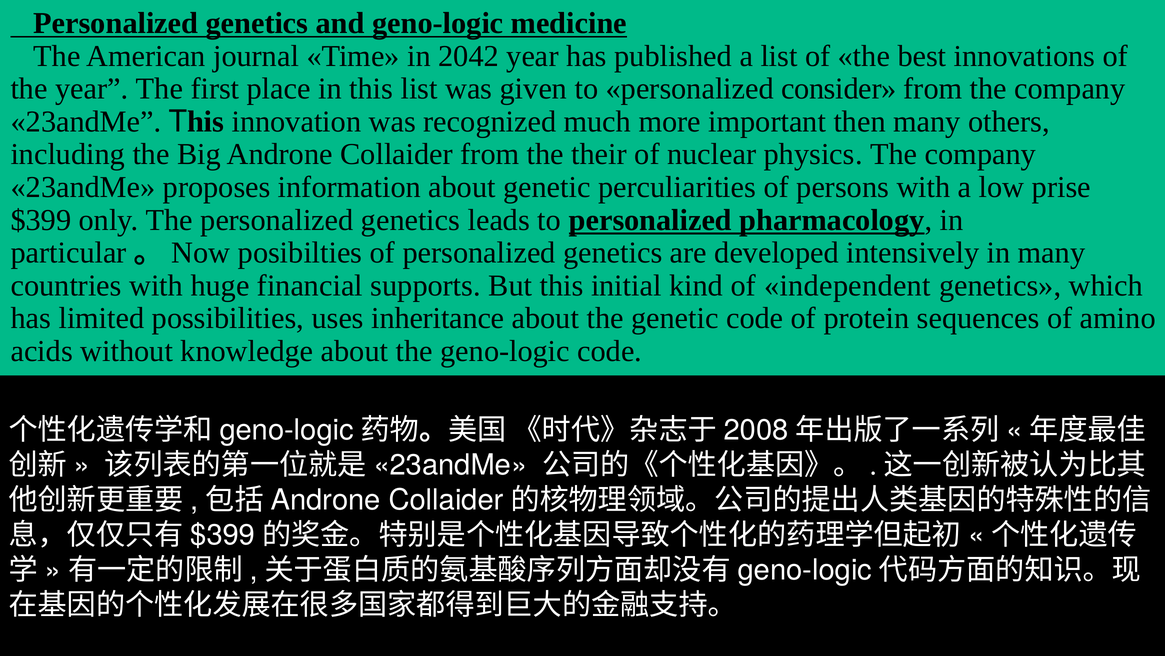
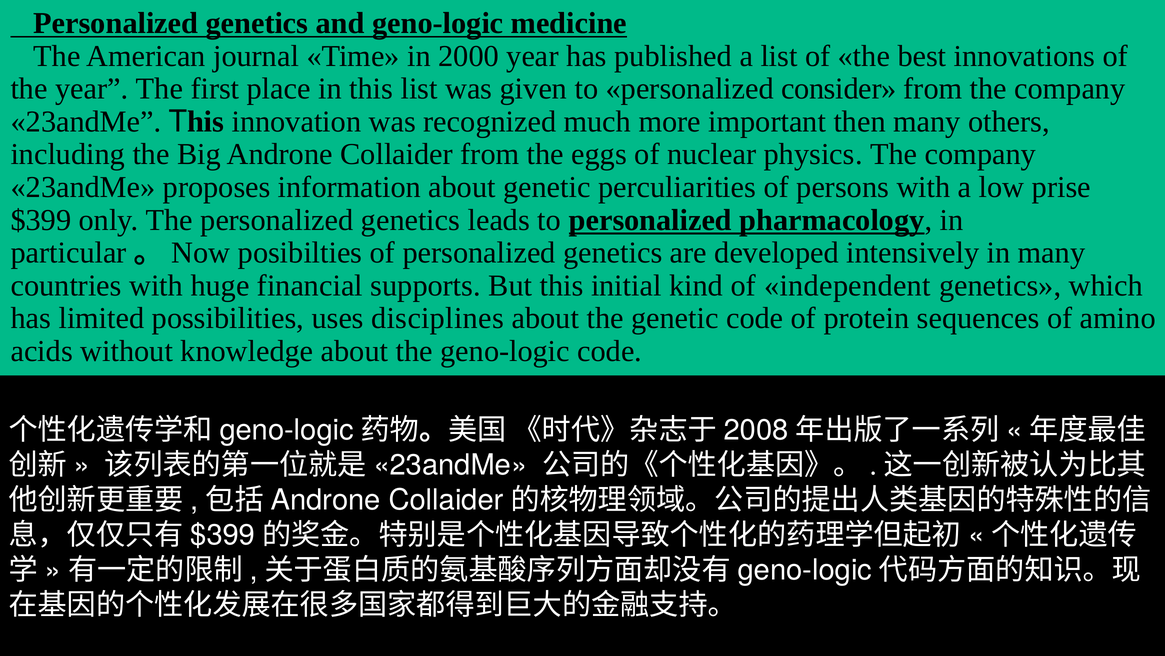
2042: 2042 -> 2000
their: their -> eggs
inheritance: inheritance -> disciplines
